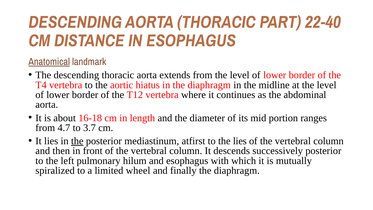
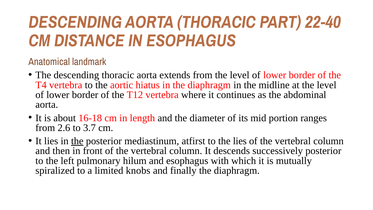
Anatomical underline: present -> none
4.7: 4.7 -> 2.6
wheel: wheel -> knobs
